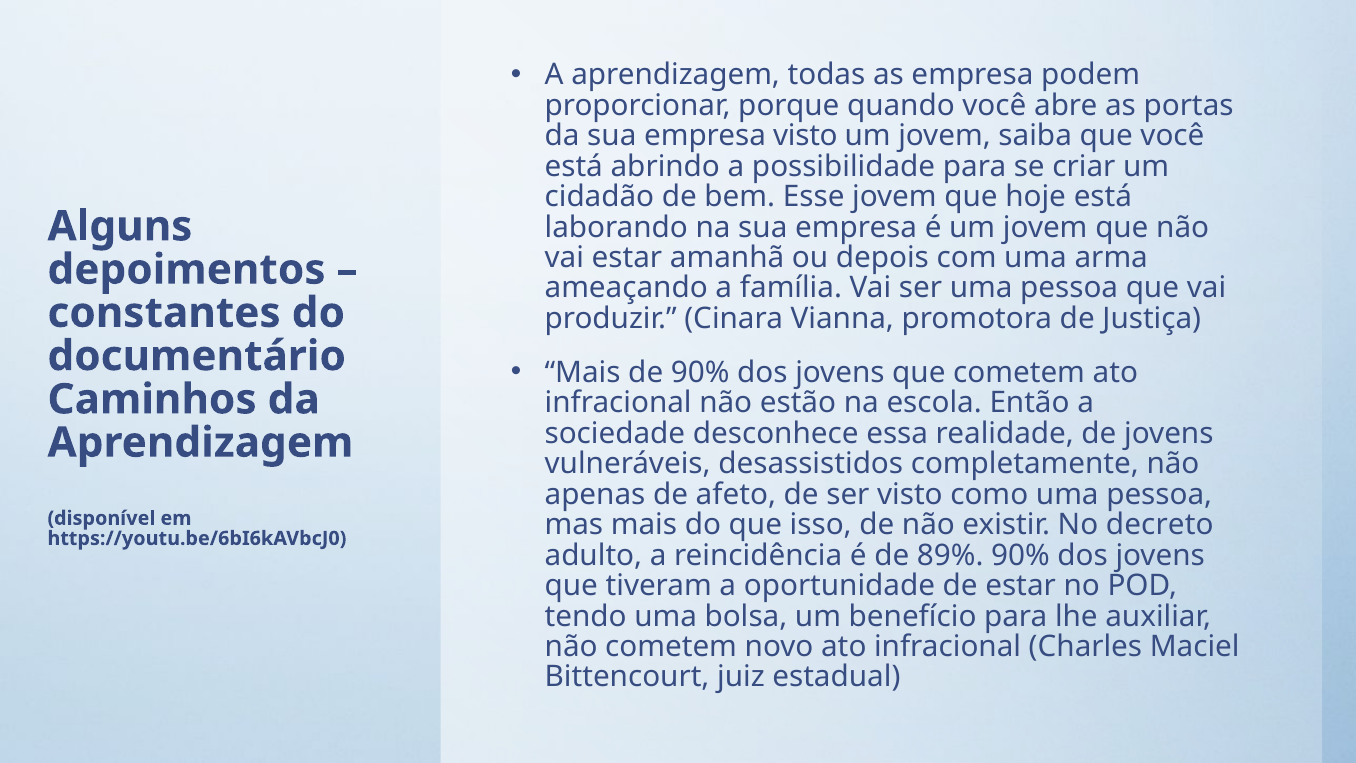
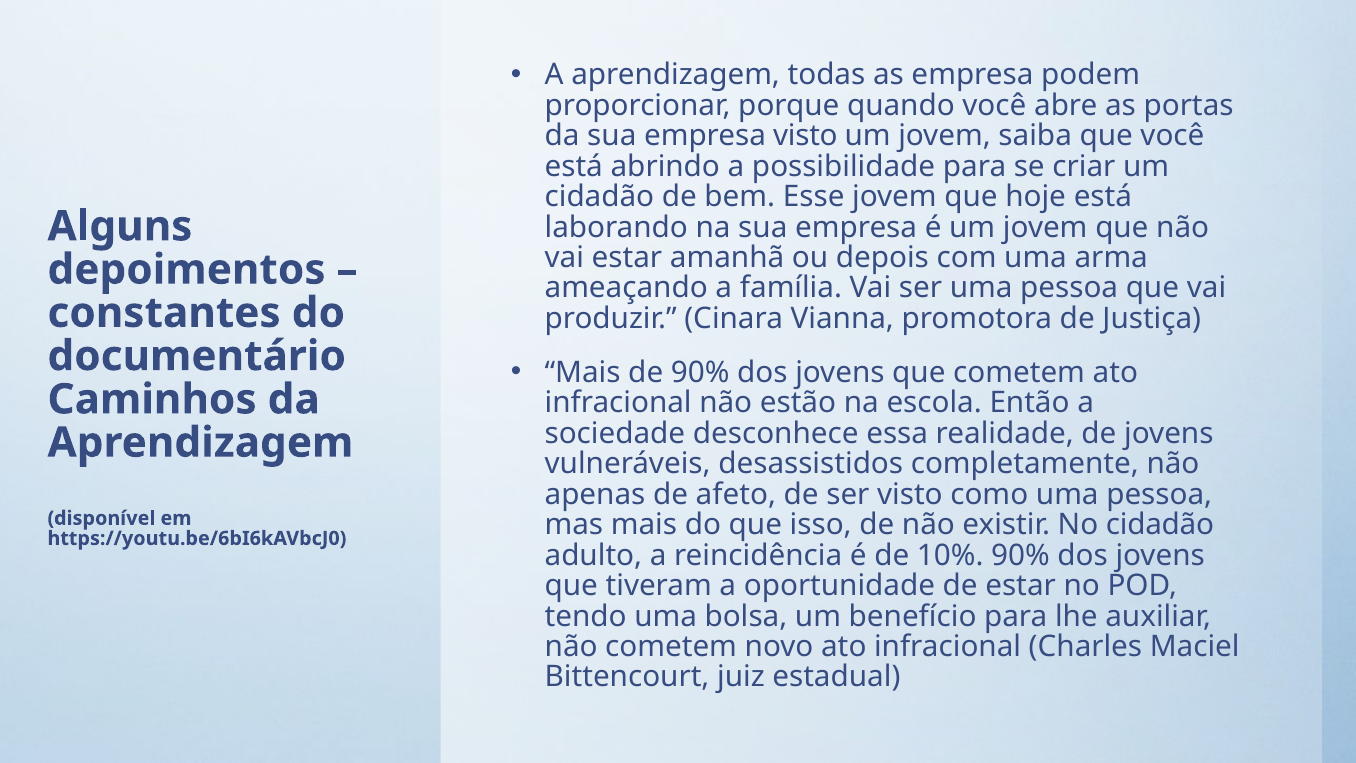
No decreto: decreto -> cidadão
89%: 89% -> 10%
